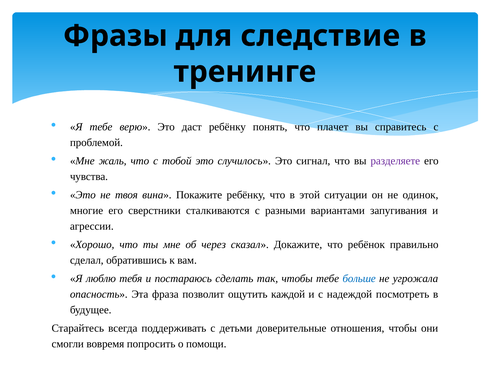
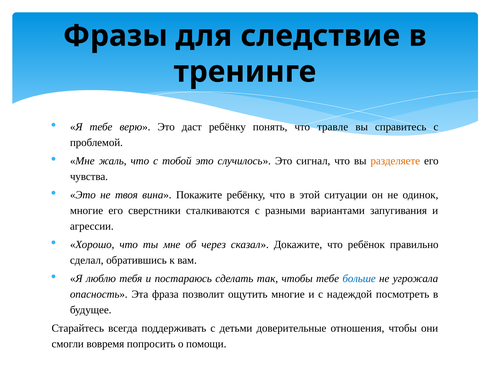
плачет: плачет -> травле
разделяете colour: purple -> orange
ощутить каждой: каждой -> многие
